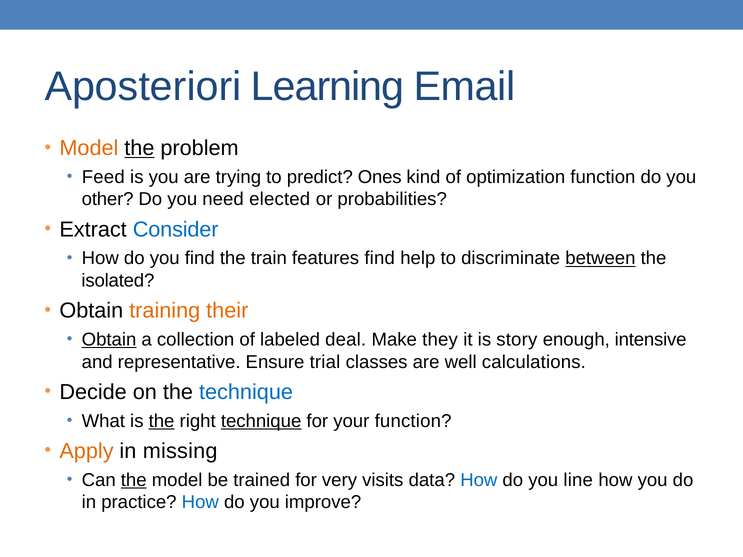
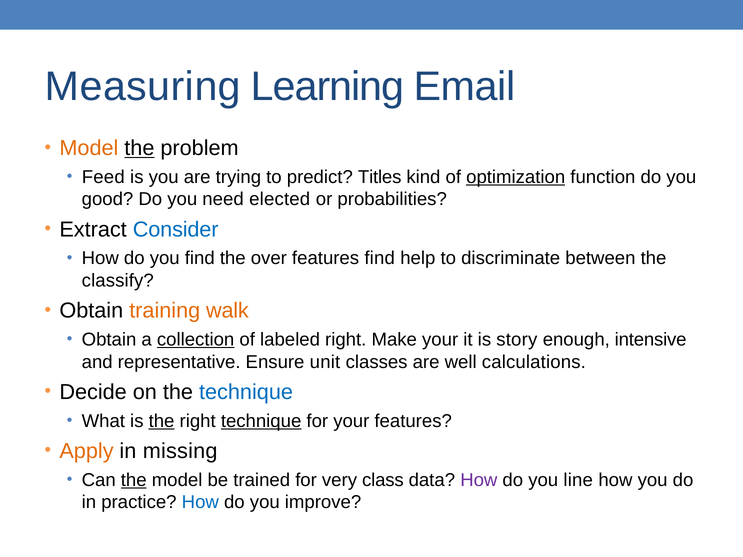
Aposteriori: Aposteriori -> Measuring
Ones: Ones -> Titles
optimization underline: none -> present
other: other -> good
train: train -> over
between underline: present -> none
isolated: isolated -> classify
their: their -> walk
Obtain at (109, 340) underline: present -> none
collection underline: none -> present
labeled deal: deal -> right
Make they: they -> your
trial: trial -> unit
your function: function -> features
visits: visits -> class
How at (479, 480) colour: blue -> purple
